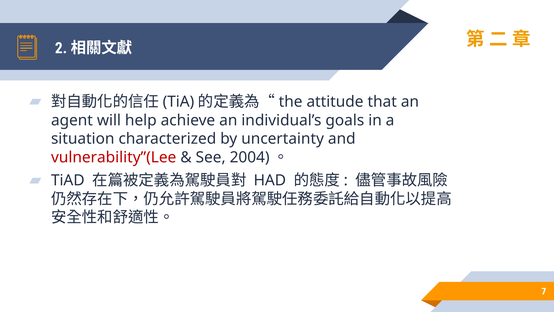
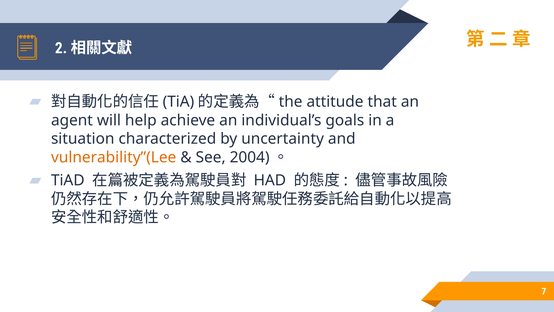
vulnerability”(Lee colour: red -> orange
